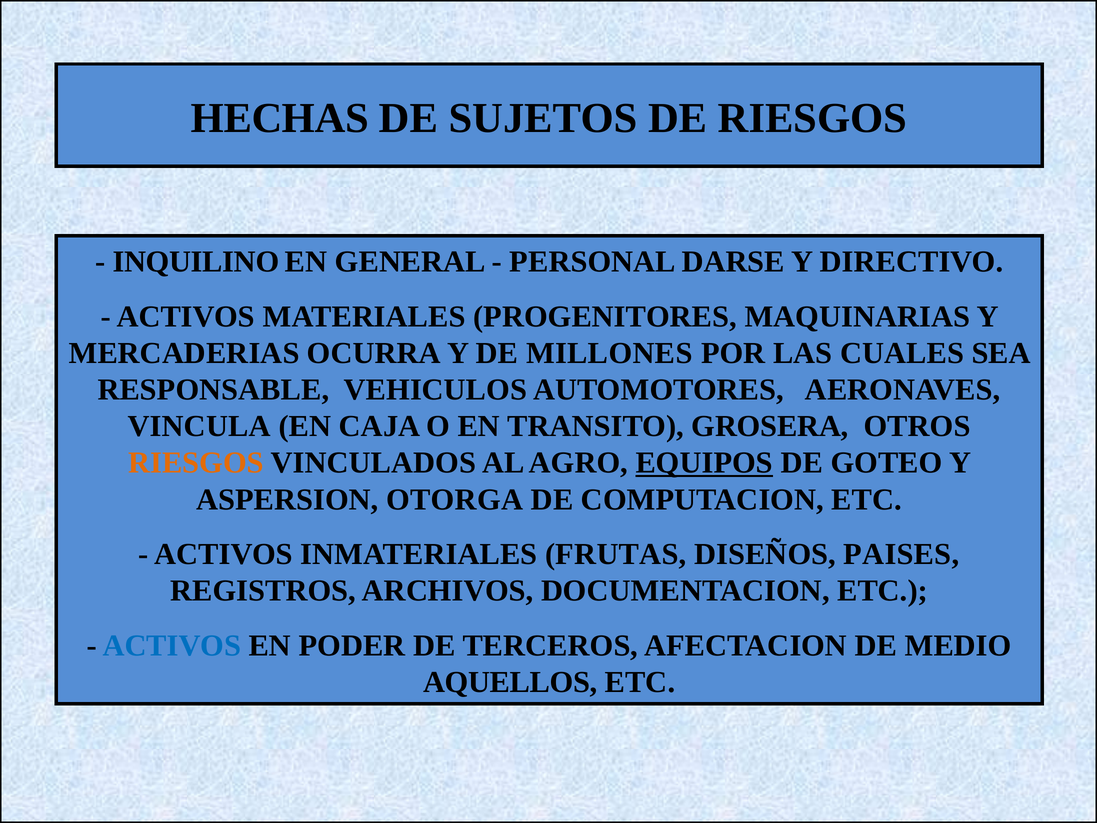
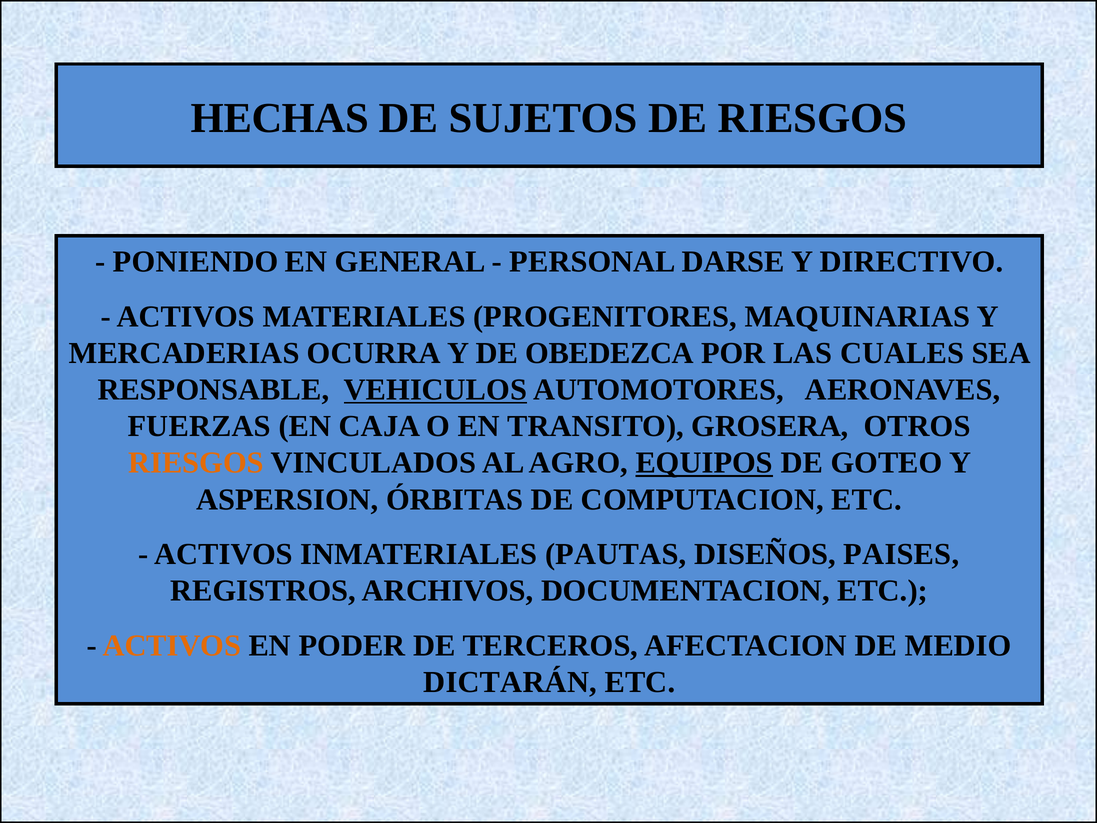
INQUILINO: INQUILINO -> PONIENDO
MILLONES: MILLONES -> OBEDEZCA
VEHICULOS underline: none -> present
VINCULA: VINCULA -> FUERZAS
OTORGA: OTORGA -> ÓRBITAS
FRUTAS: FRUTAS -> PAUTAS
ACTIVOS at (172, 646) colour: blue -> orange
AQUELLOS: AQUELLOS -> DICTARÁN
